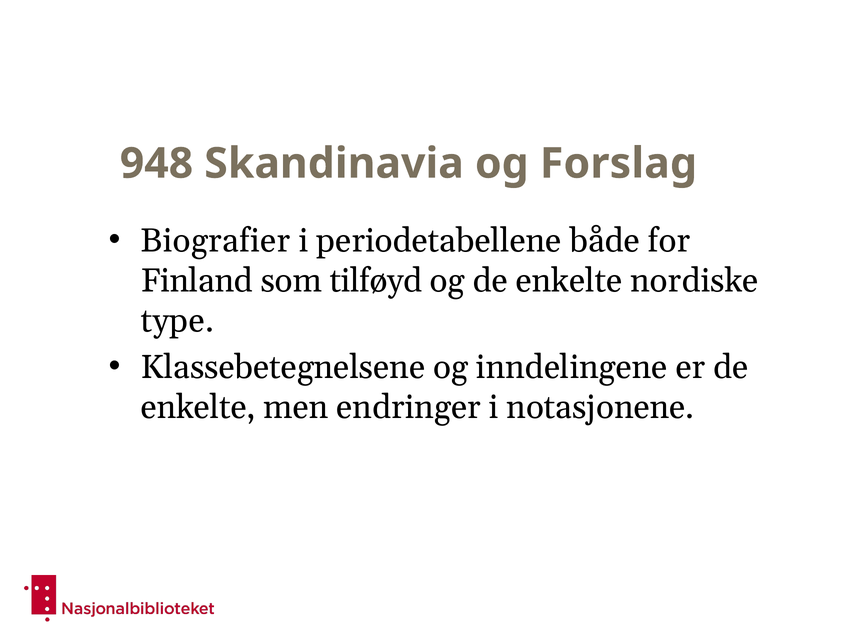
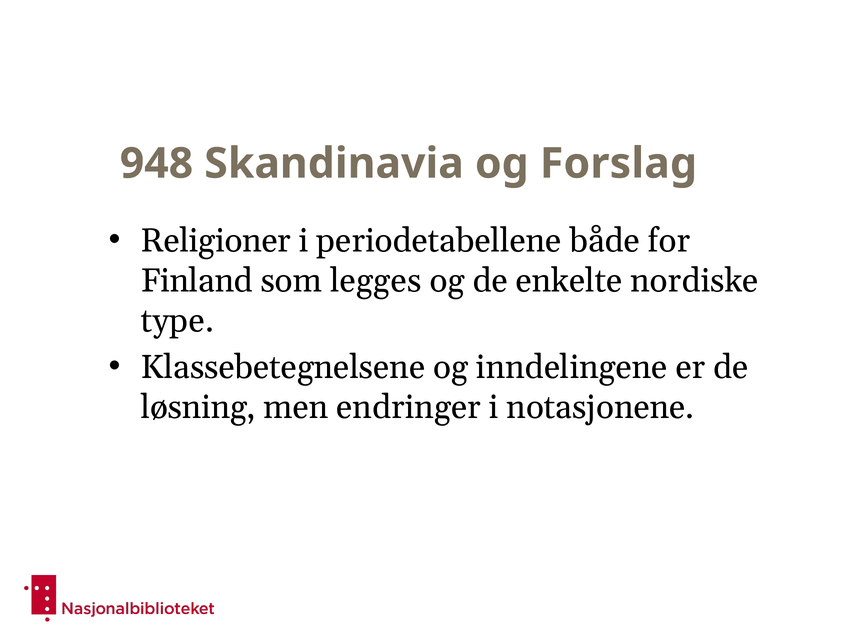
Biografier: Biografier -> Religioner
tilføyd: tilføyd -> legges
enkelte at (198, 407): enkelte -> løsning
